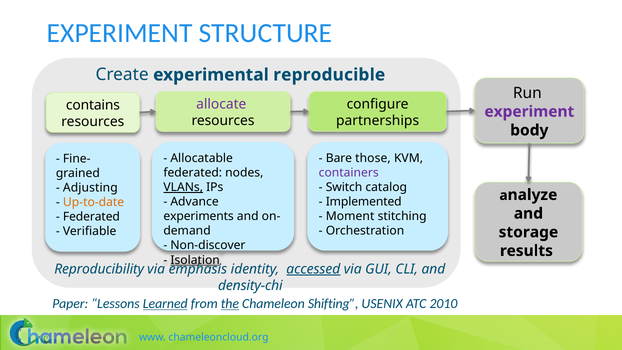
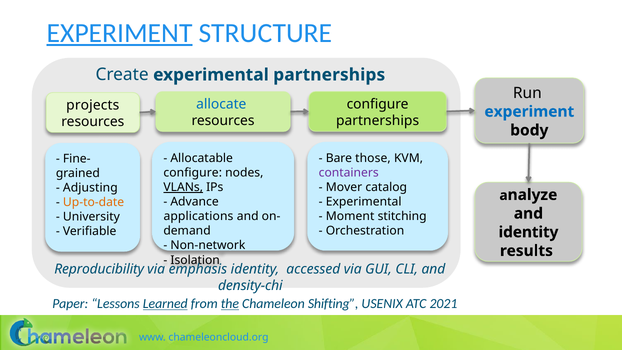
EXPERIMENT at (120, 33) underline: none -> present
experimental reproducible: reproducible -> partnerships
allocate colour: purple -> blue
contains: contains -> projects
experiment at (529, 112) colour: purple -> blue
federated at (193, 173): federated -> configure
Switch: Switch -> Mover
Implemented at (364, 202): Implemented -> Experimental
experiments: experiments -> applications
Federated at (91, 217): Federated -> University
storage at (528, 232): storage -> identity
Non-discover: Non-discover -> Non-network
Isolation underline: present -> none
accessed underline: present -> none
2010: 2010 -> 2021
